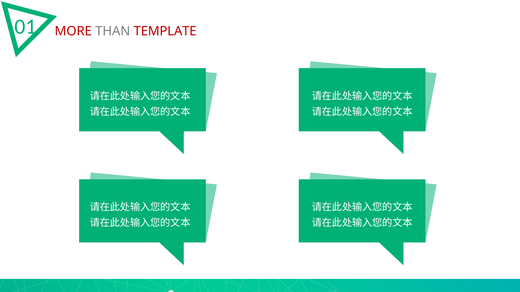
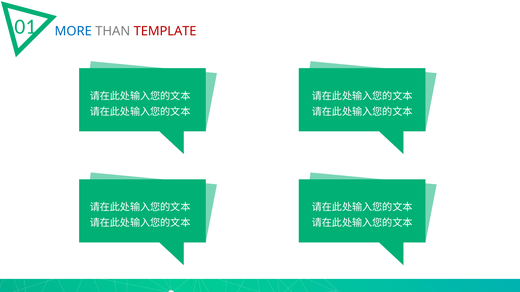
MORE colour: red -> blue
